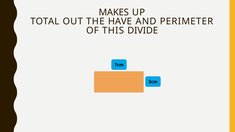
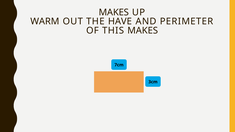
TOTAL: TOTAL -> WARM
THIS DIVIDE: DIVIDE -> MAKES
